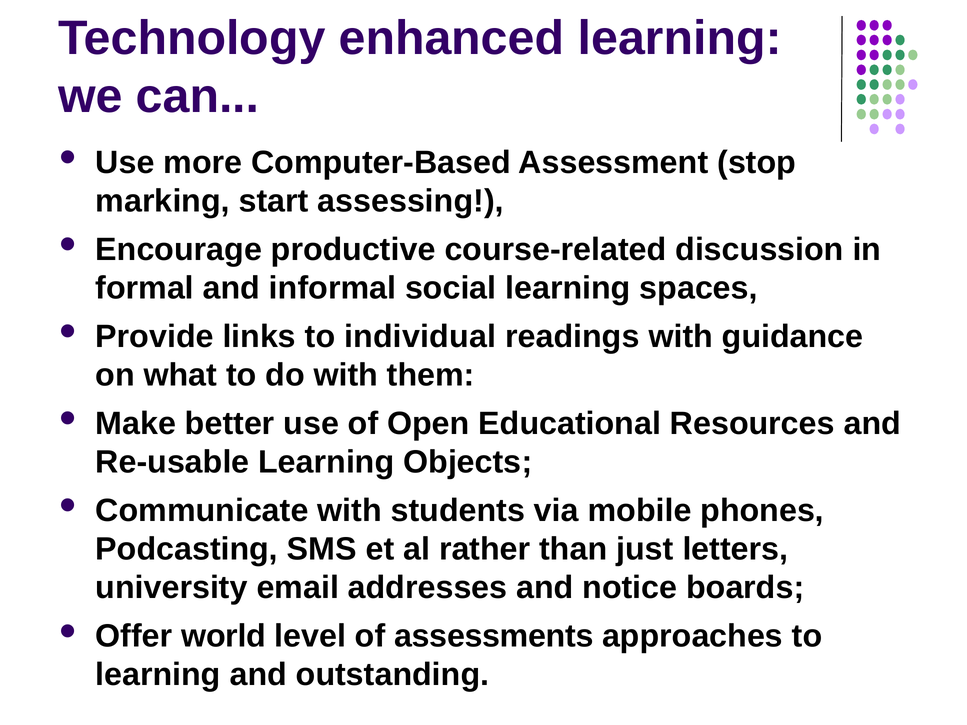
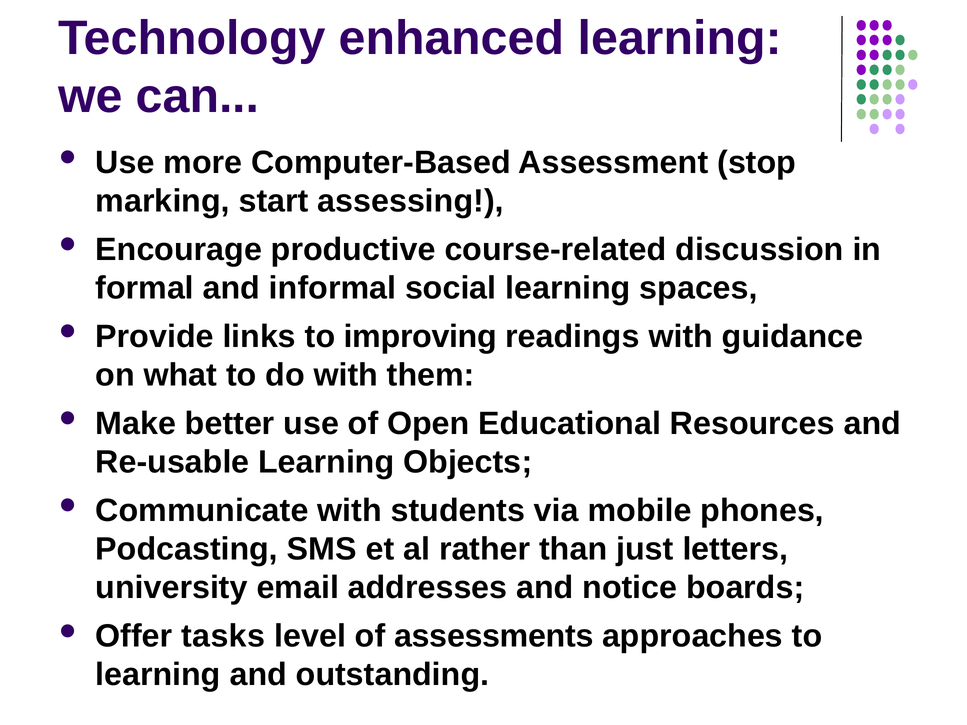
individual: individual -> improving
world: world -> tasks
